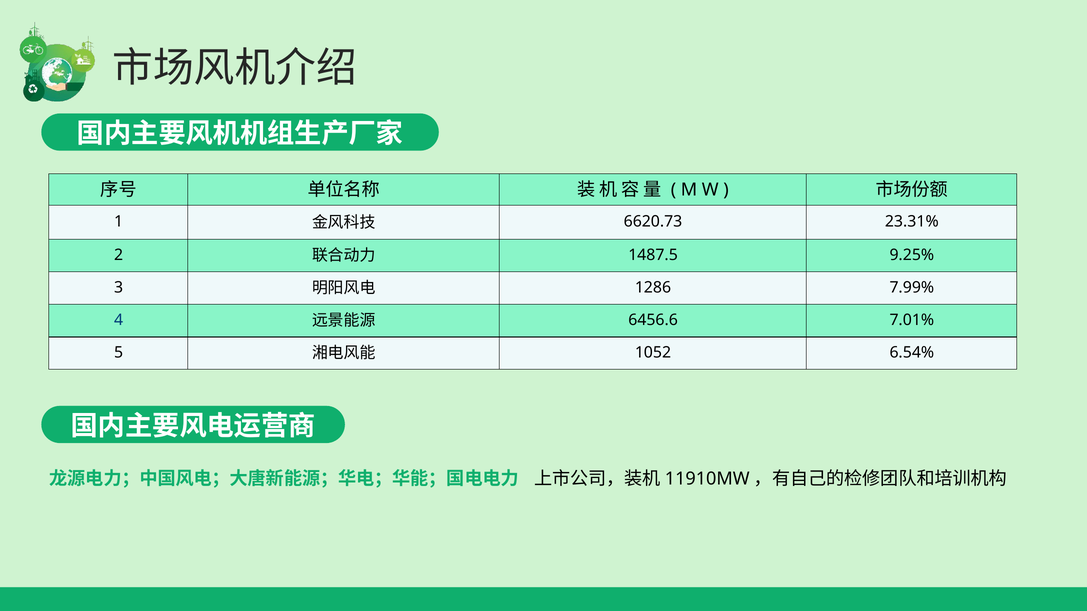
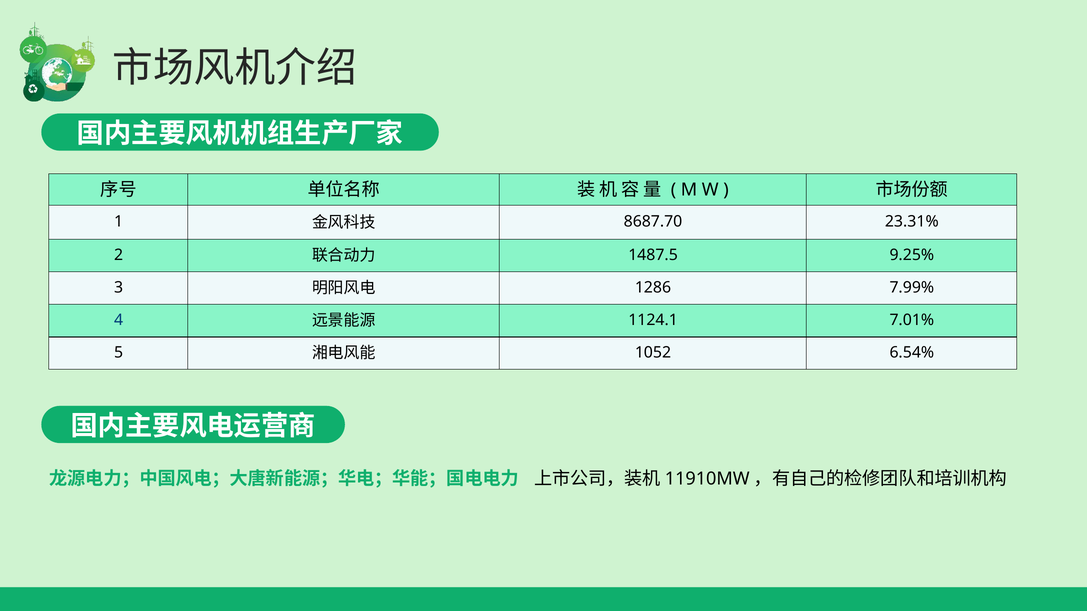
6620.73: 6620.73 -> 8687.70
6456.6: 6456.6 -> 1124.1
